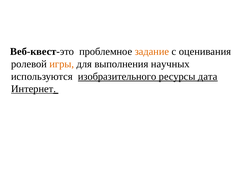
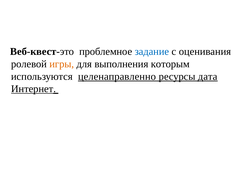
задание colour: orange -> blue
научных: научных -> которым
изобразительного: изобразительного -> целенаправленно
